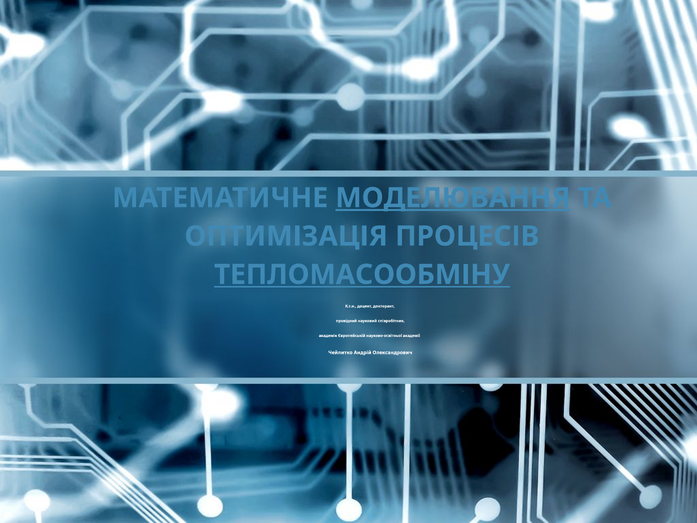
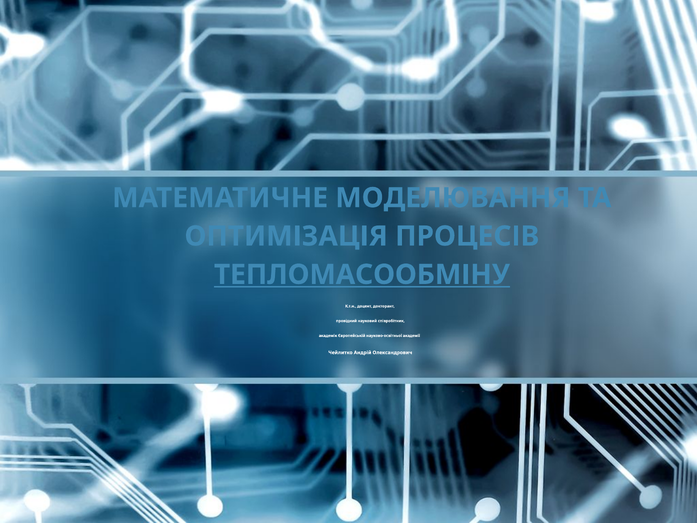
МОДЕЛЮВАННЯ underline: present -> none
